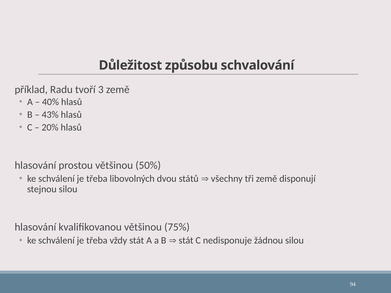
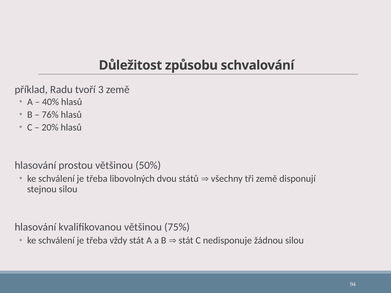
43%: 43% -> 76%
